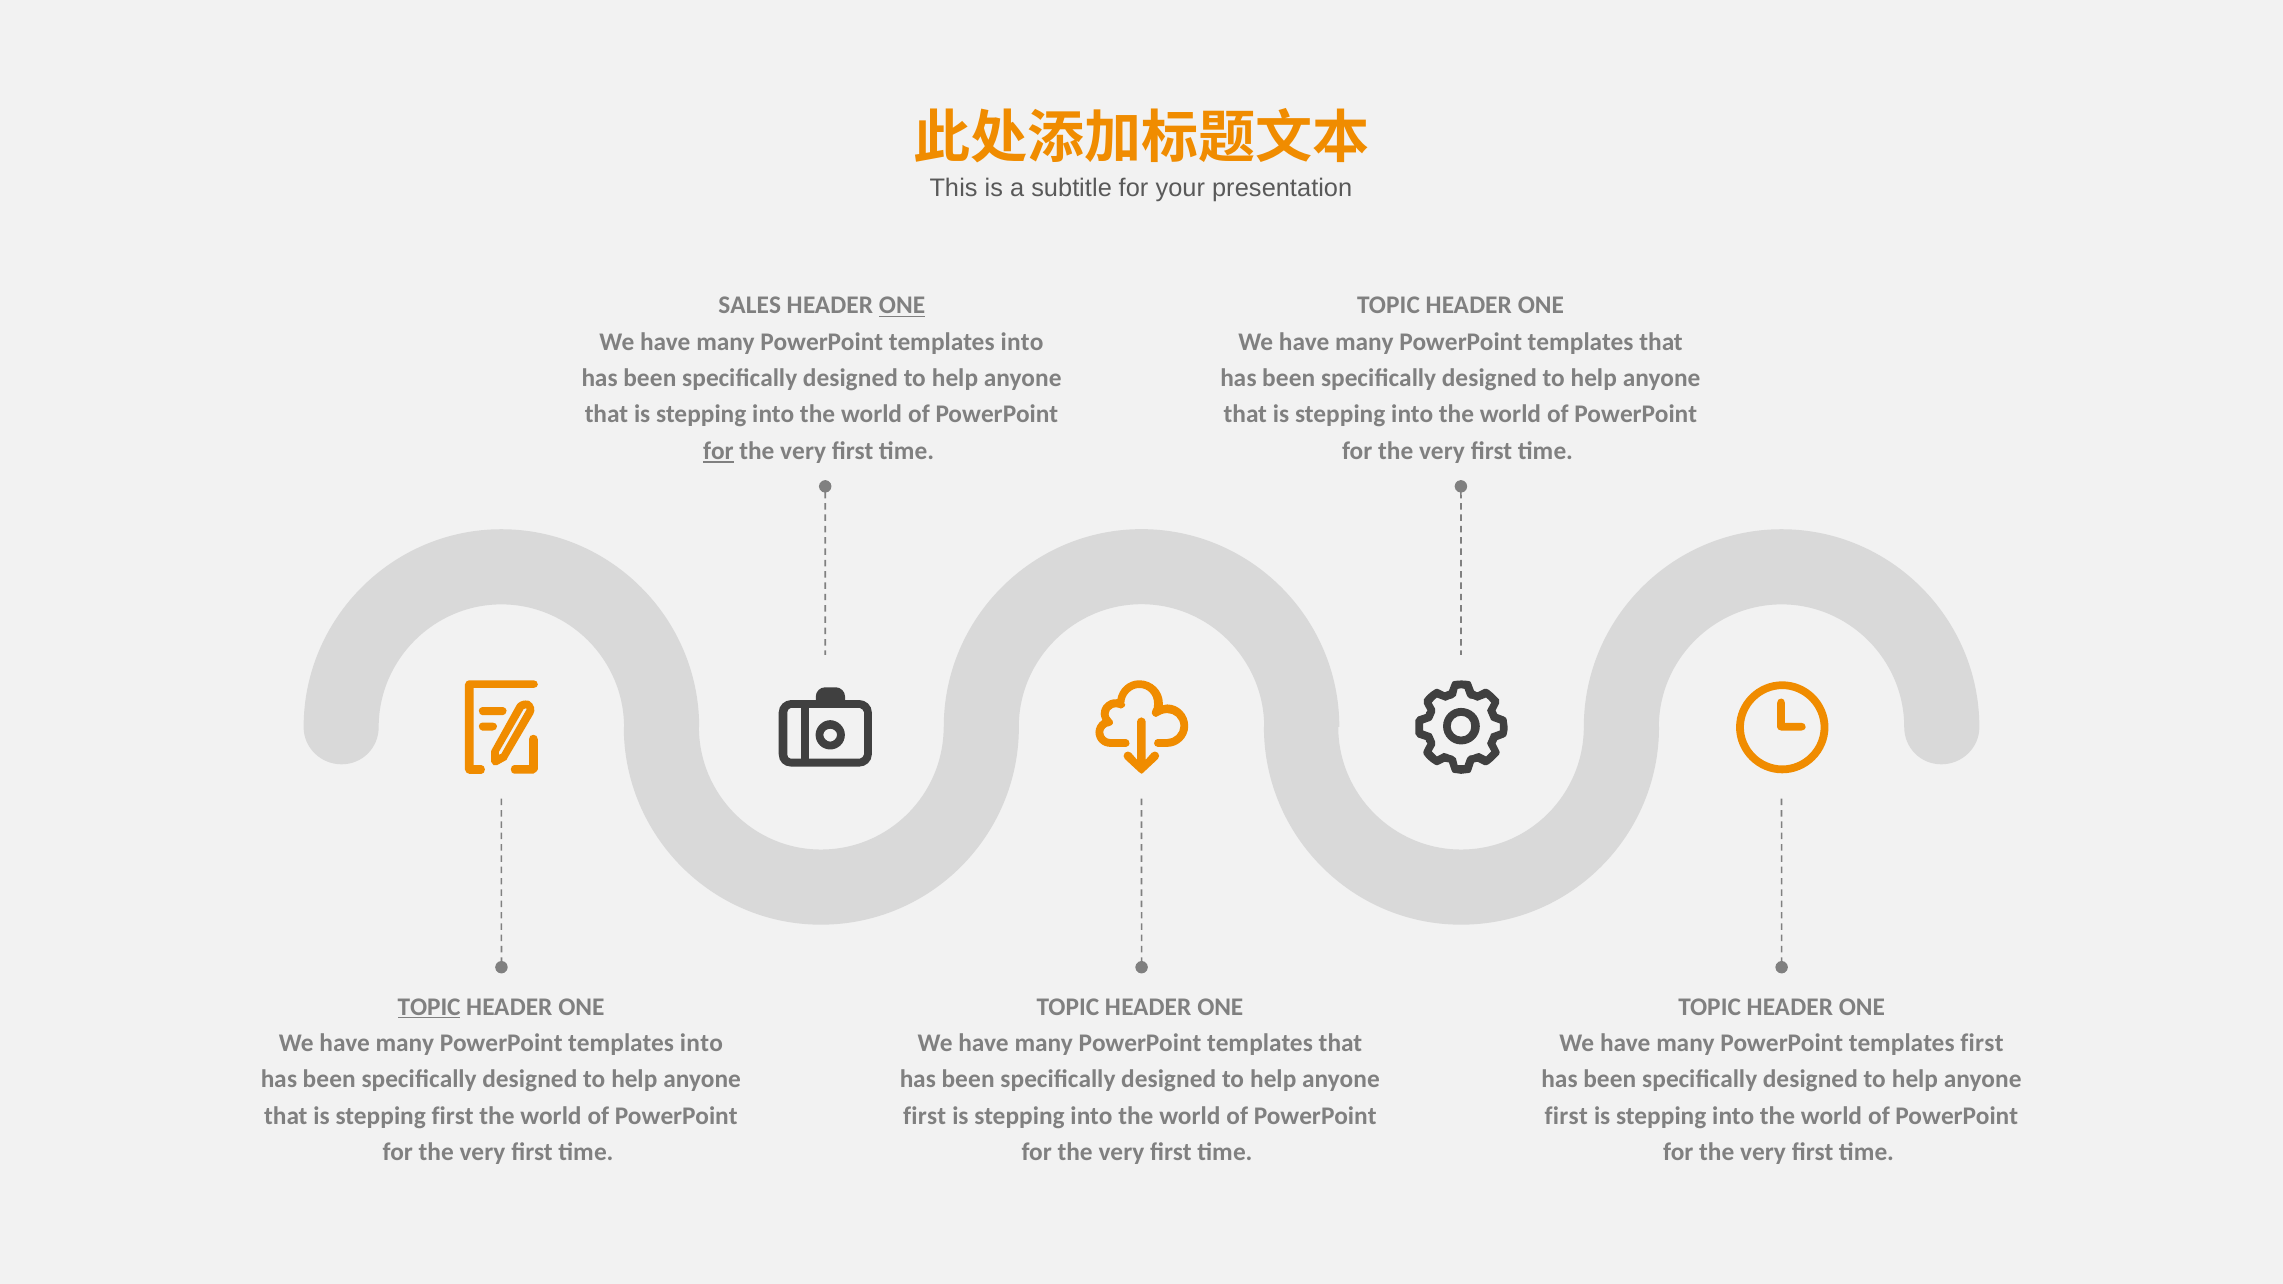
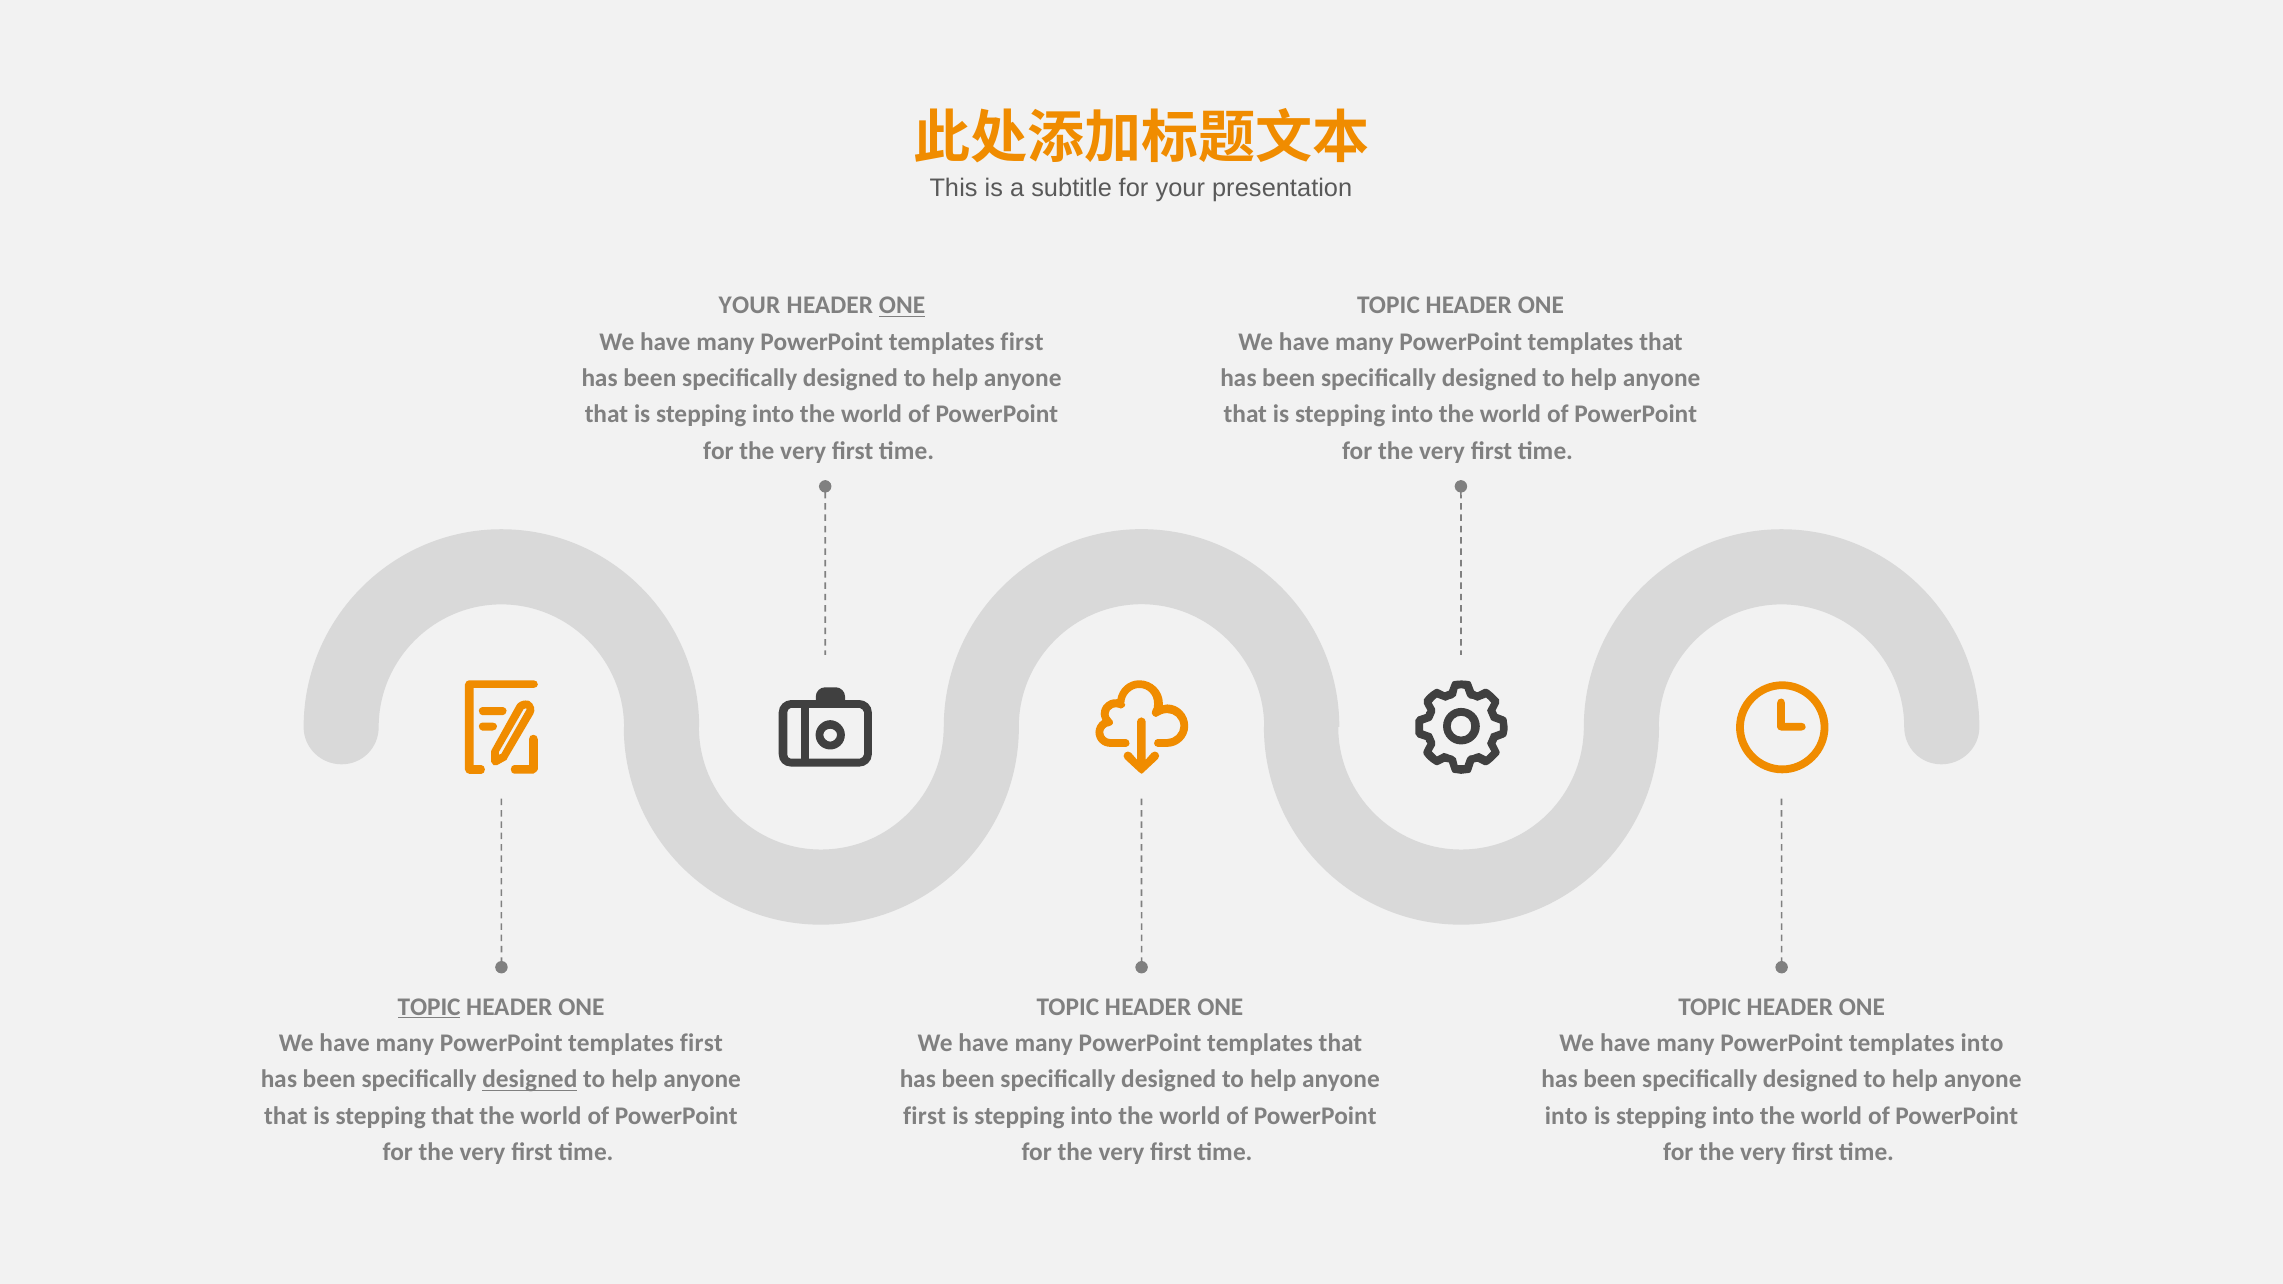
SALES at (750, 305): SALES -> YOUR
into at (1022, 342): into -> first
for at (718, 451) underline: present -> none
into at (701, 1043): into -> first
templates first: first -> into
designed at (530, 1079) underline: none -> present
stepping first: first -> that
first at (1566, 1116): first -> into
